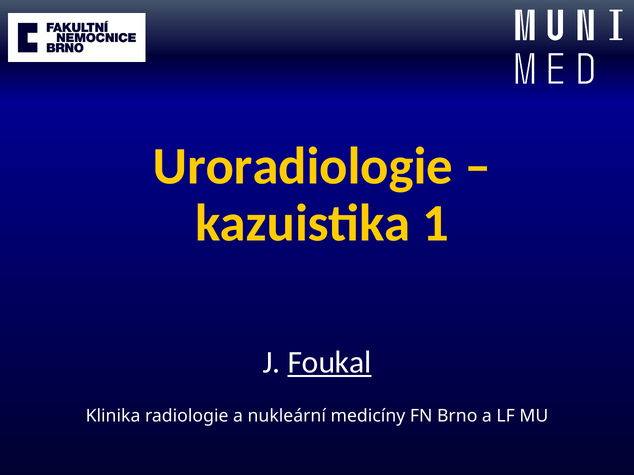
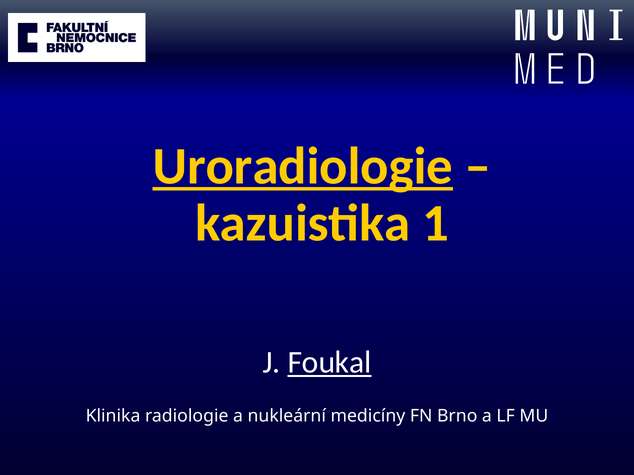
Uroradiologie underline: none -> present
